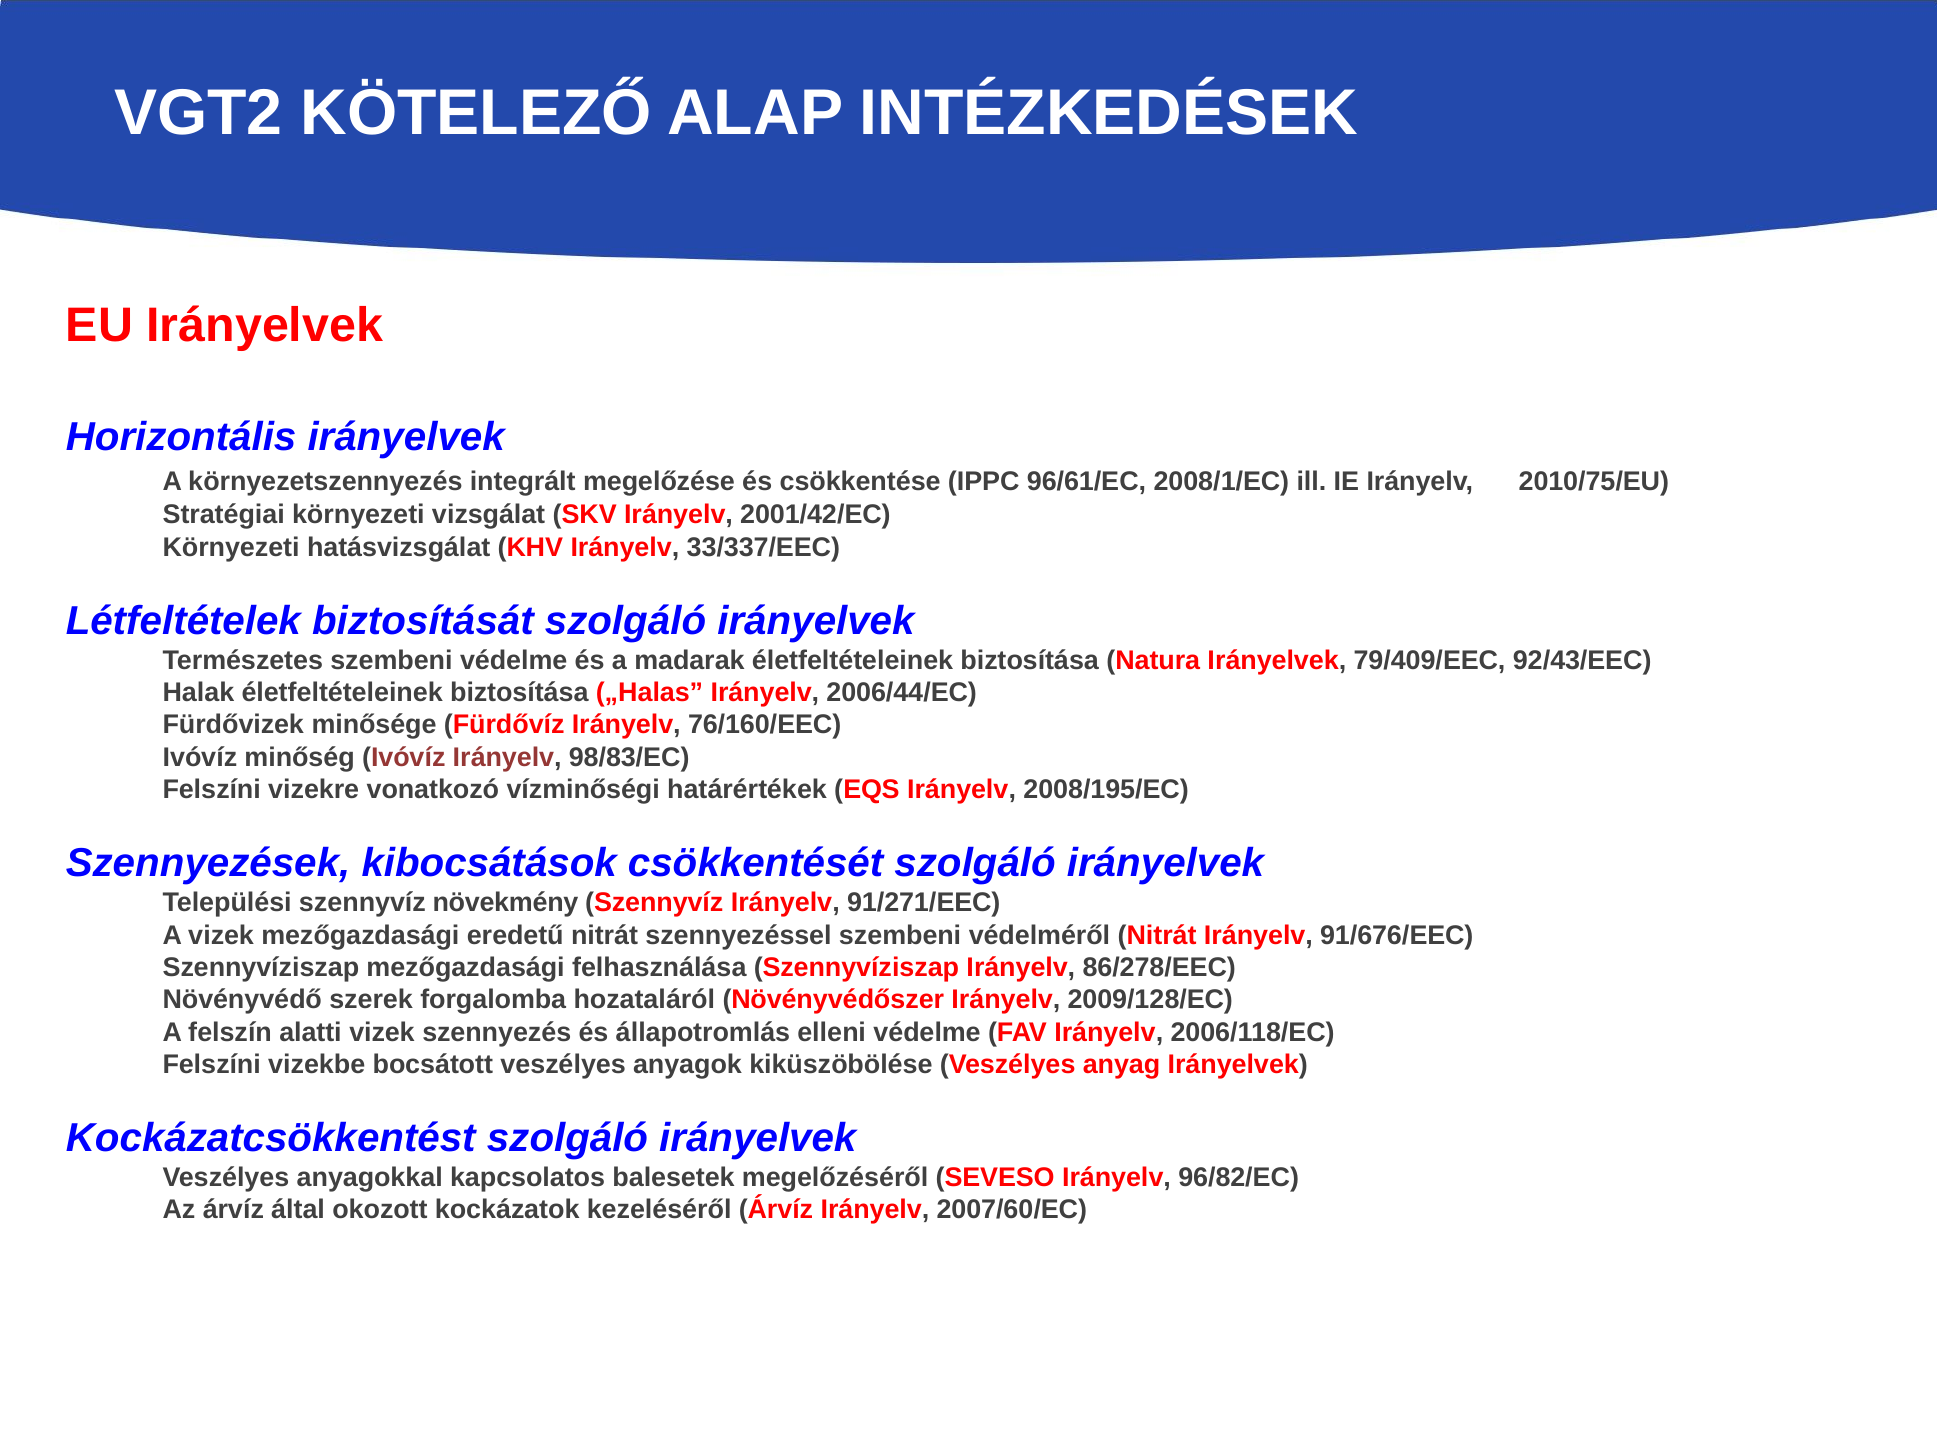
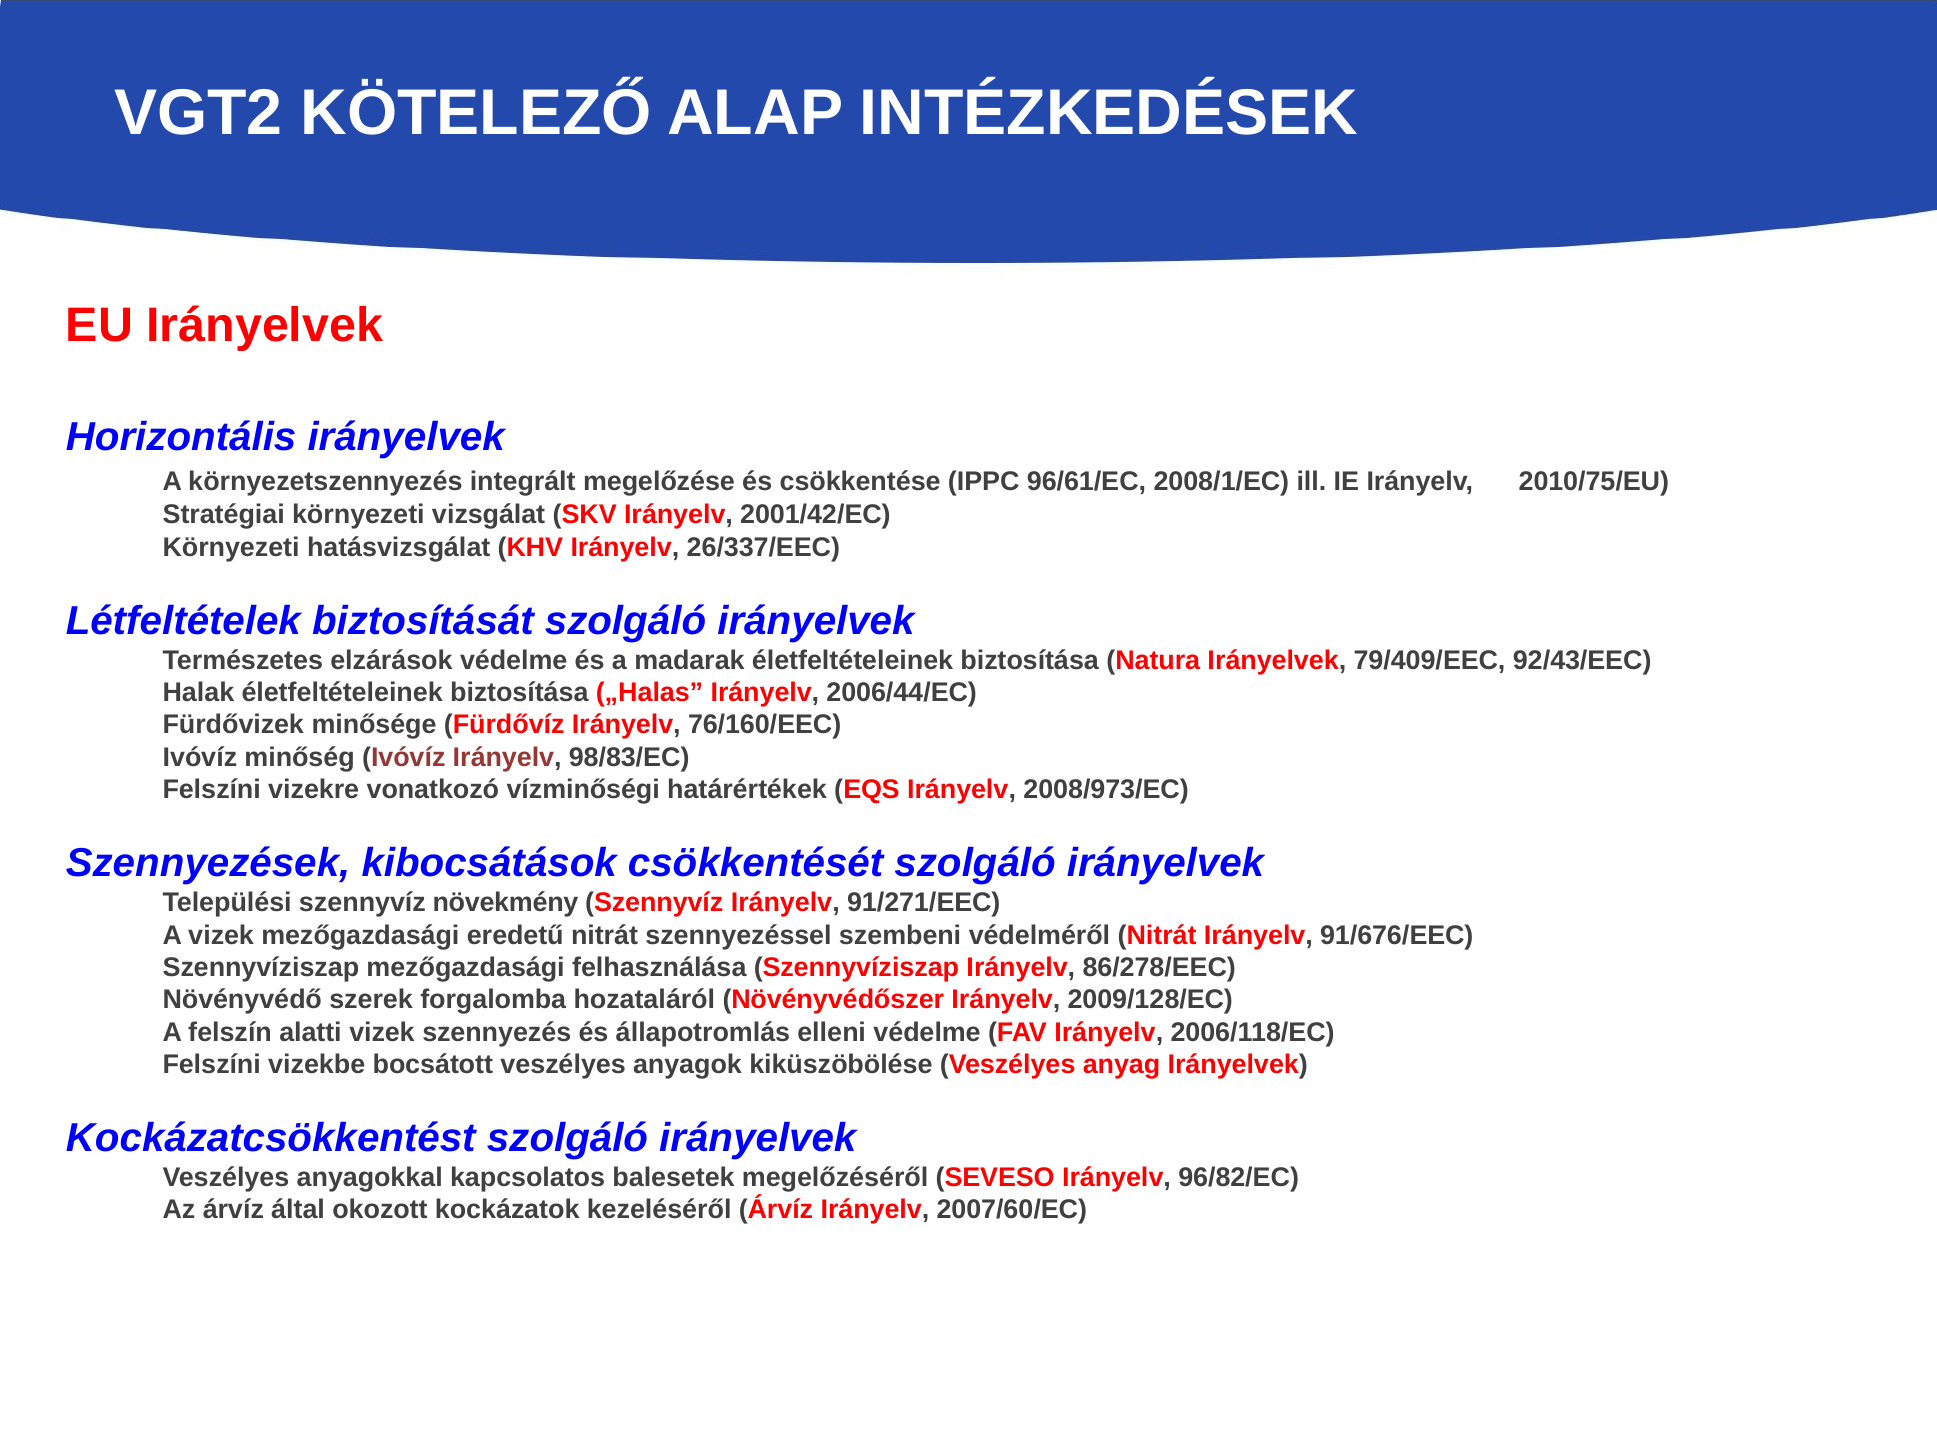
33/337/EEC: 33/337/EEC -> 26/337/EEC
Természetes szembeni: szembeni -> elzárások
2008/195/EC: 2008/195/EC -> 2008/973/EC
